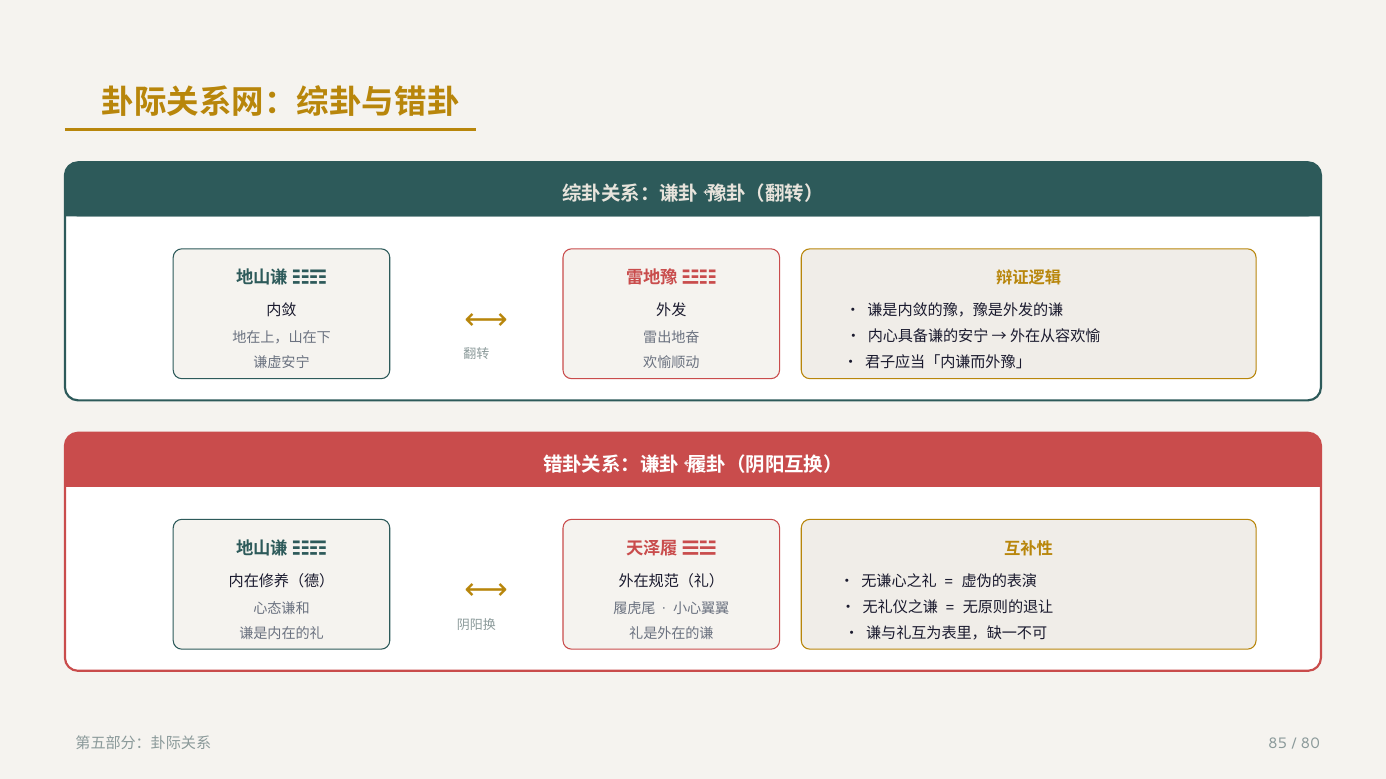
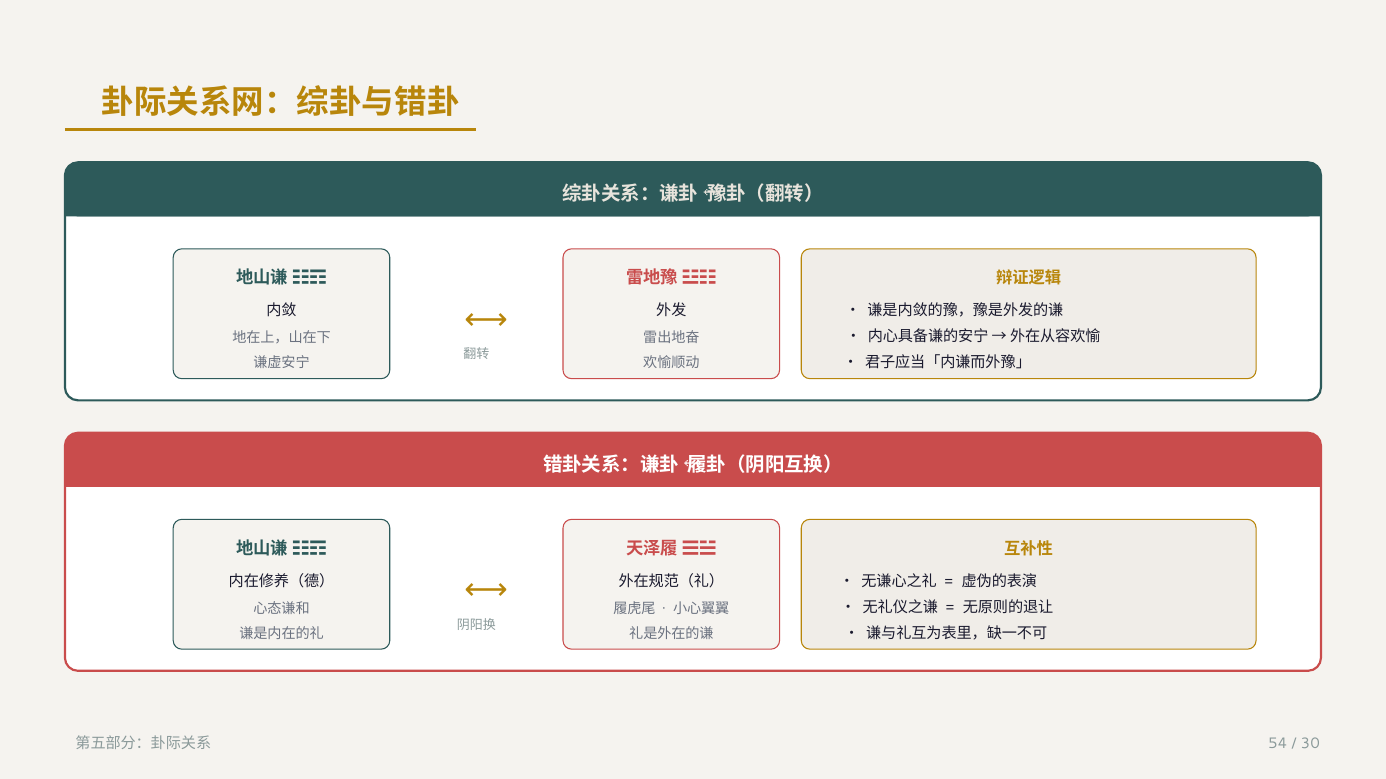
85: 85 -> 54
80: 80 -> 30
